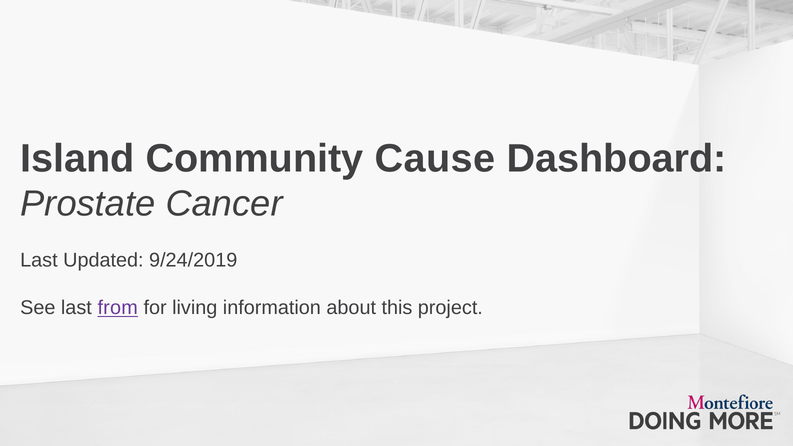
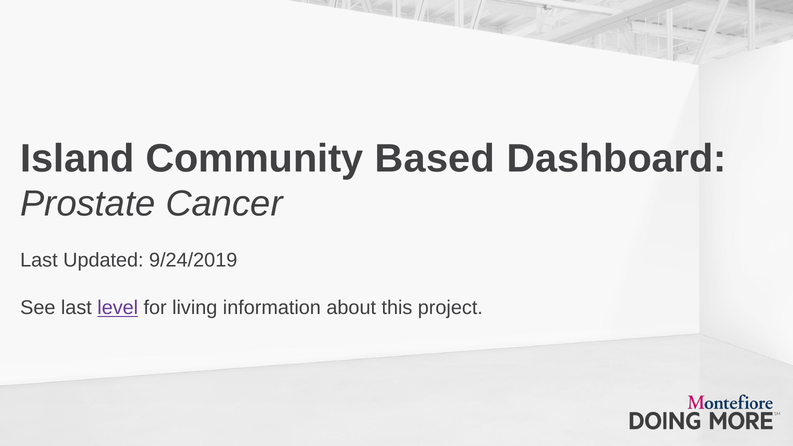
Cause: Cause -> Based
from: from -> level
